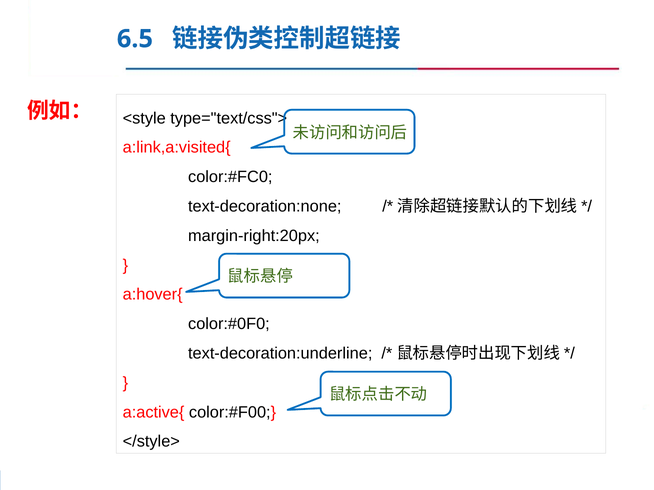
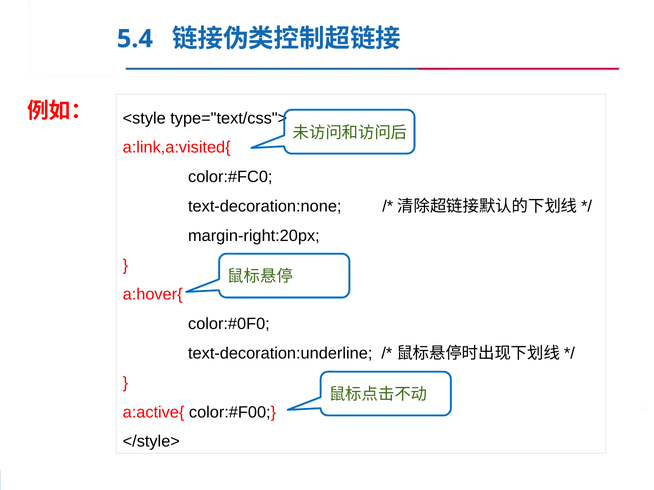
6.5: 6.5 -> 5.4
